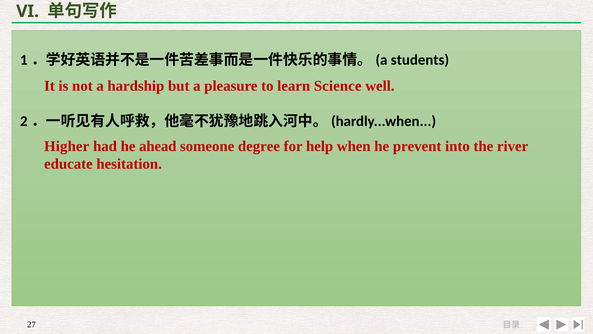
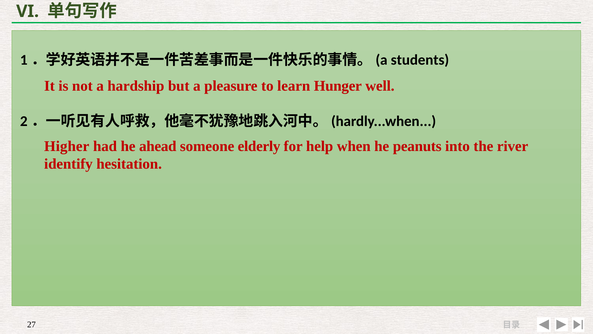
Science: Science -> Hunger
degree: degree -> elderly
prevent: prevent -> peanuts
educate: educate -> identify
